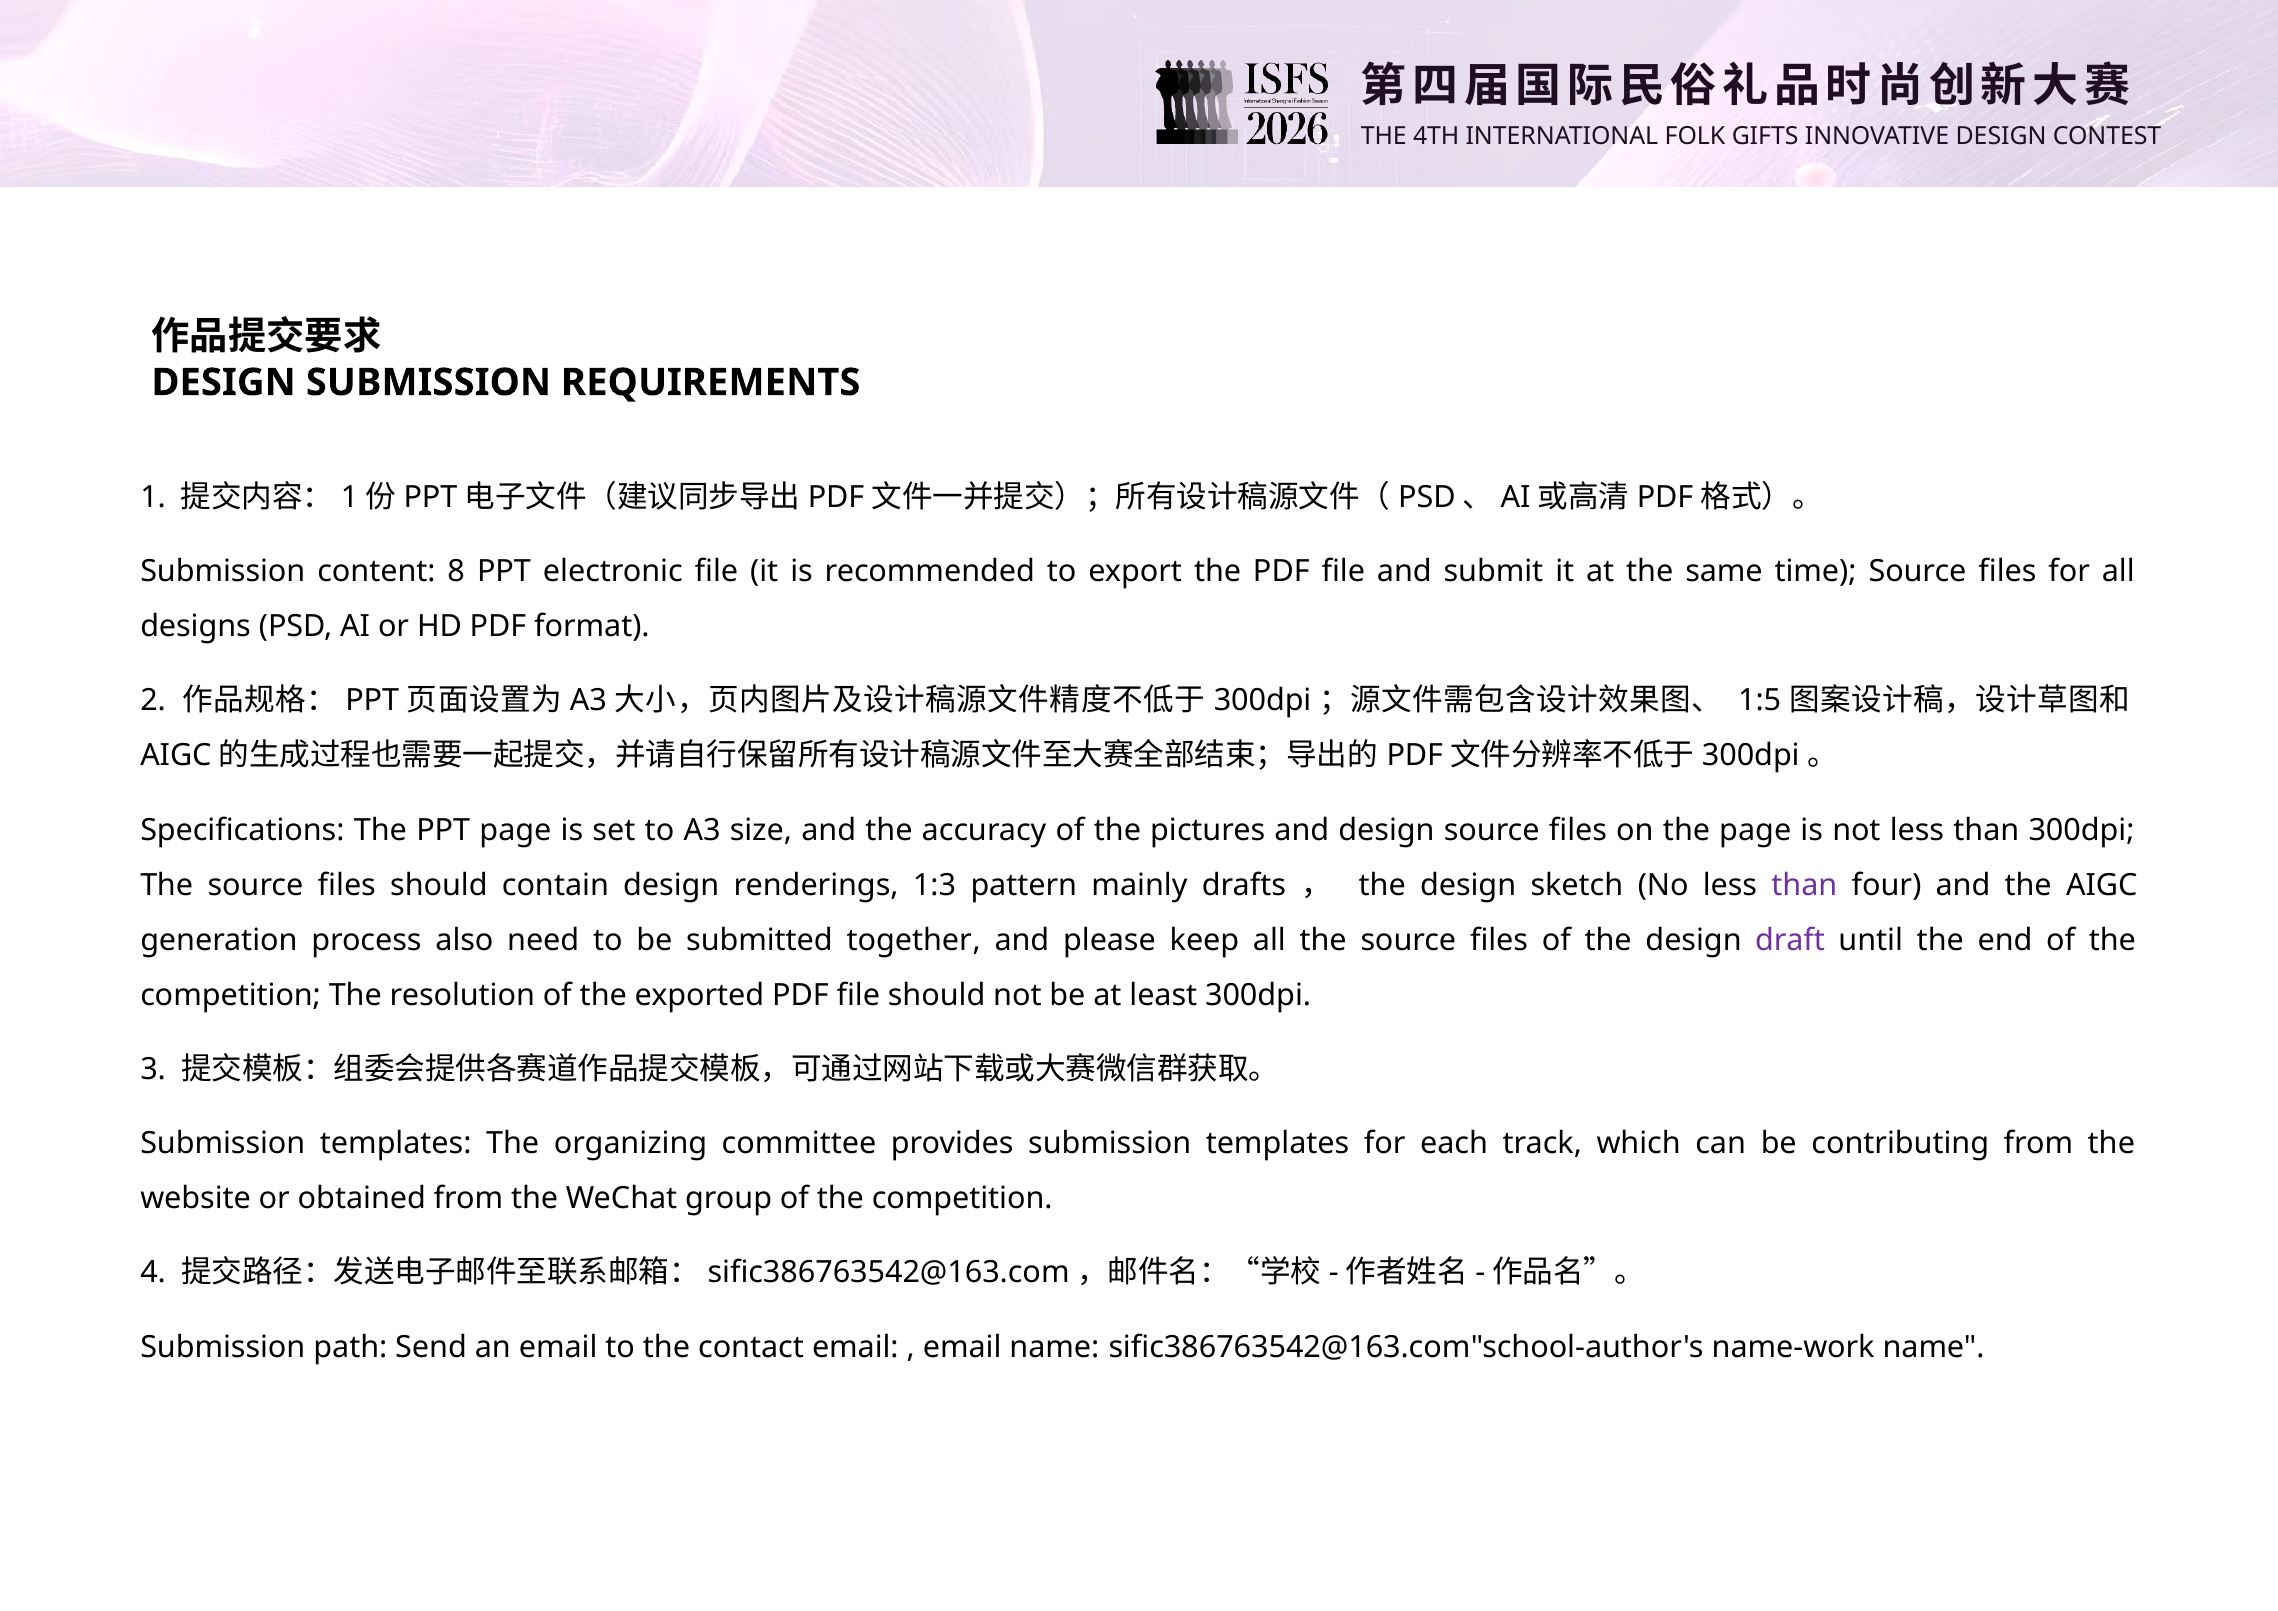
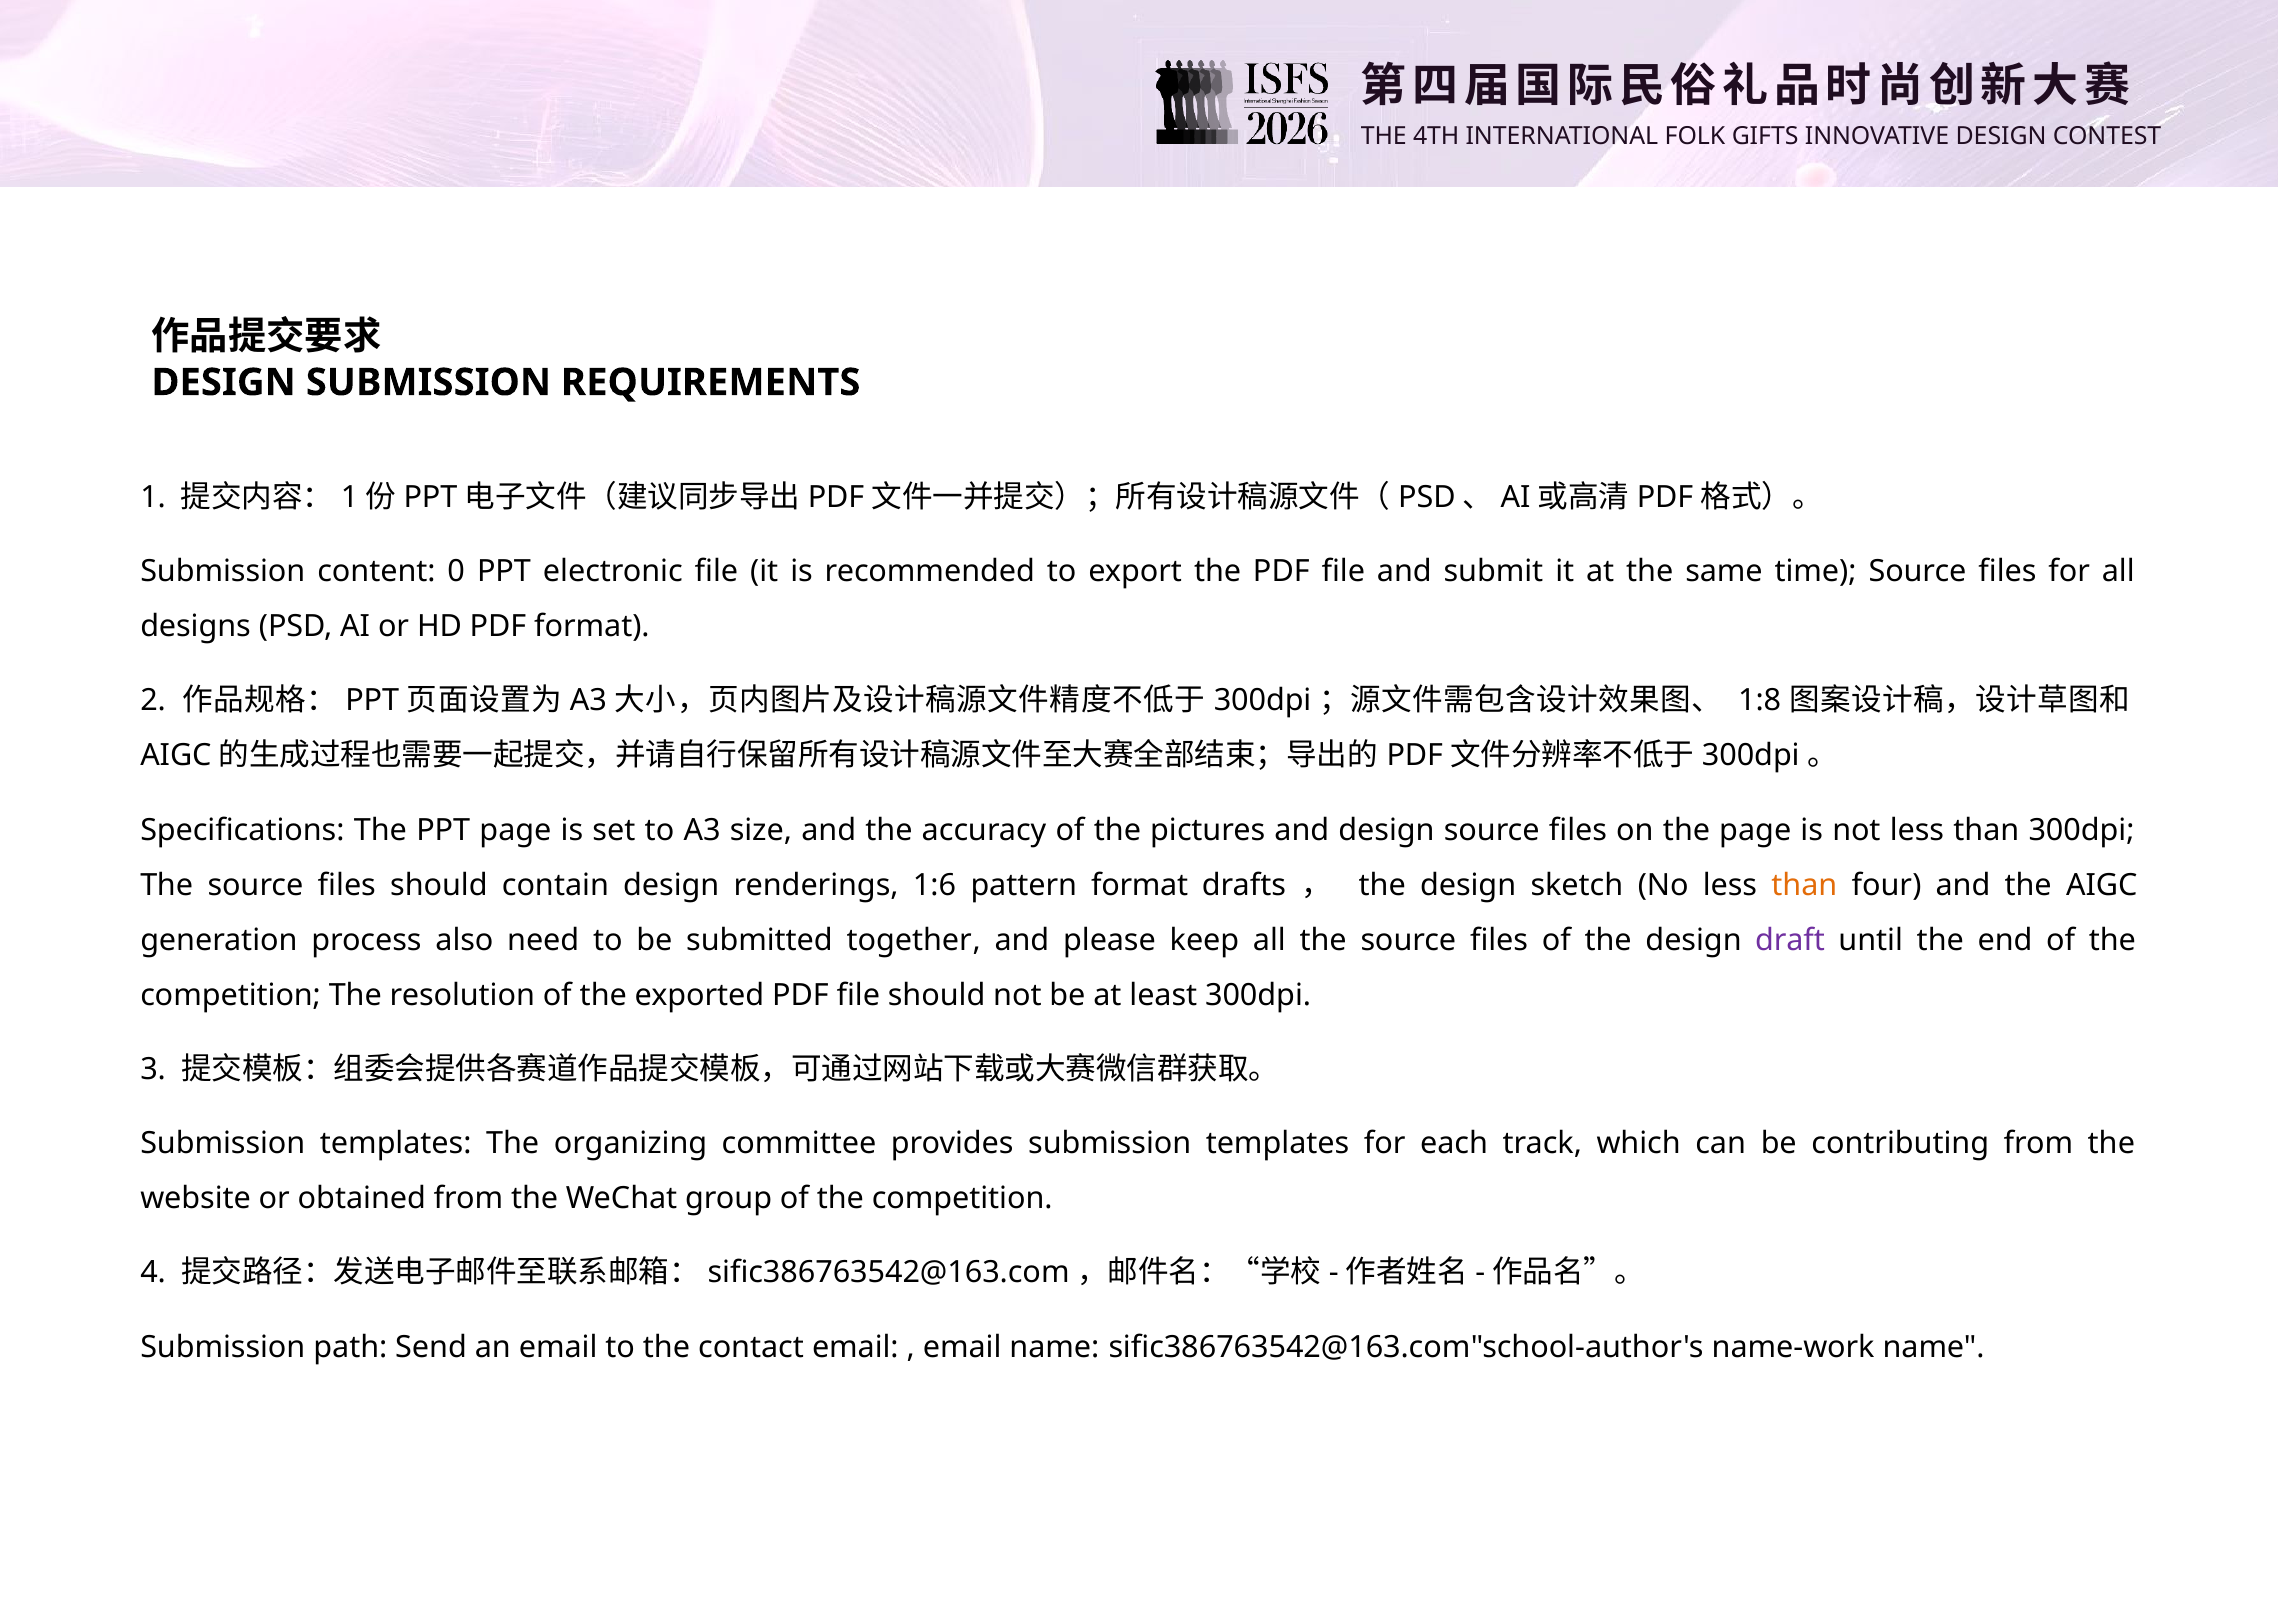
8: 8 -> 0
1:5: 1:5 -> 1:8
1:3: 1:3 -> 1:6
pattern mainly: mainly -> format
than at (1804, 885) colour: purple -> orange
